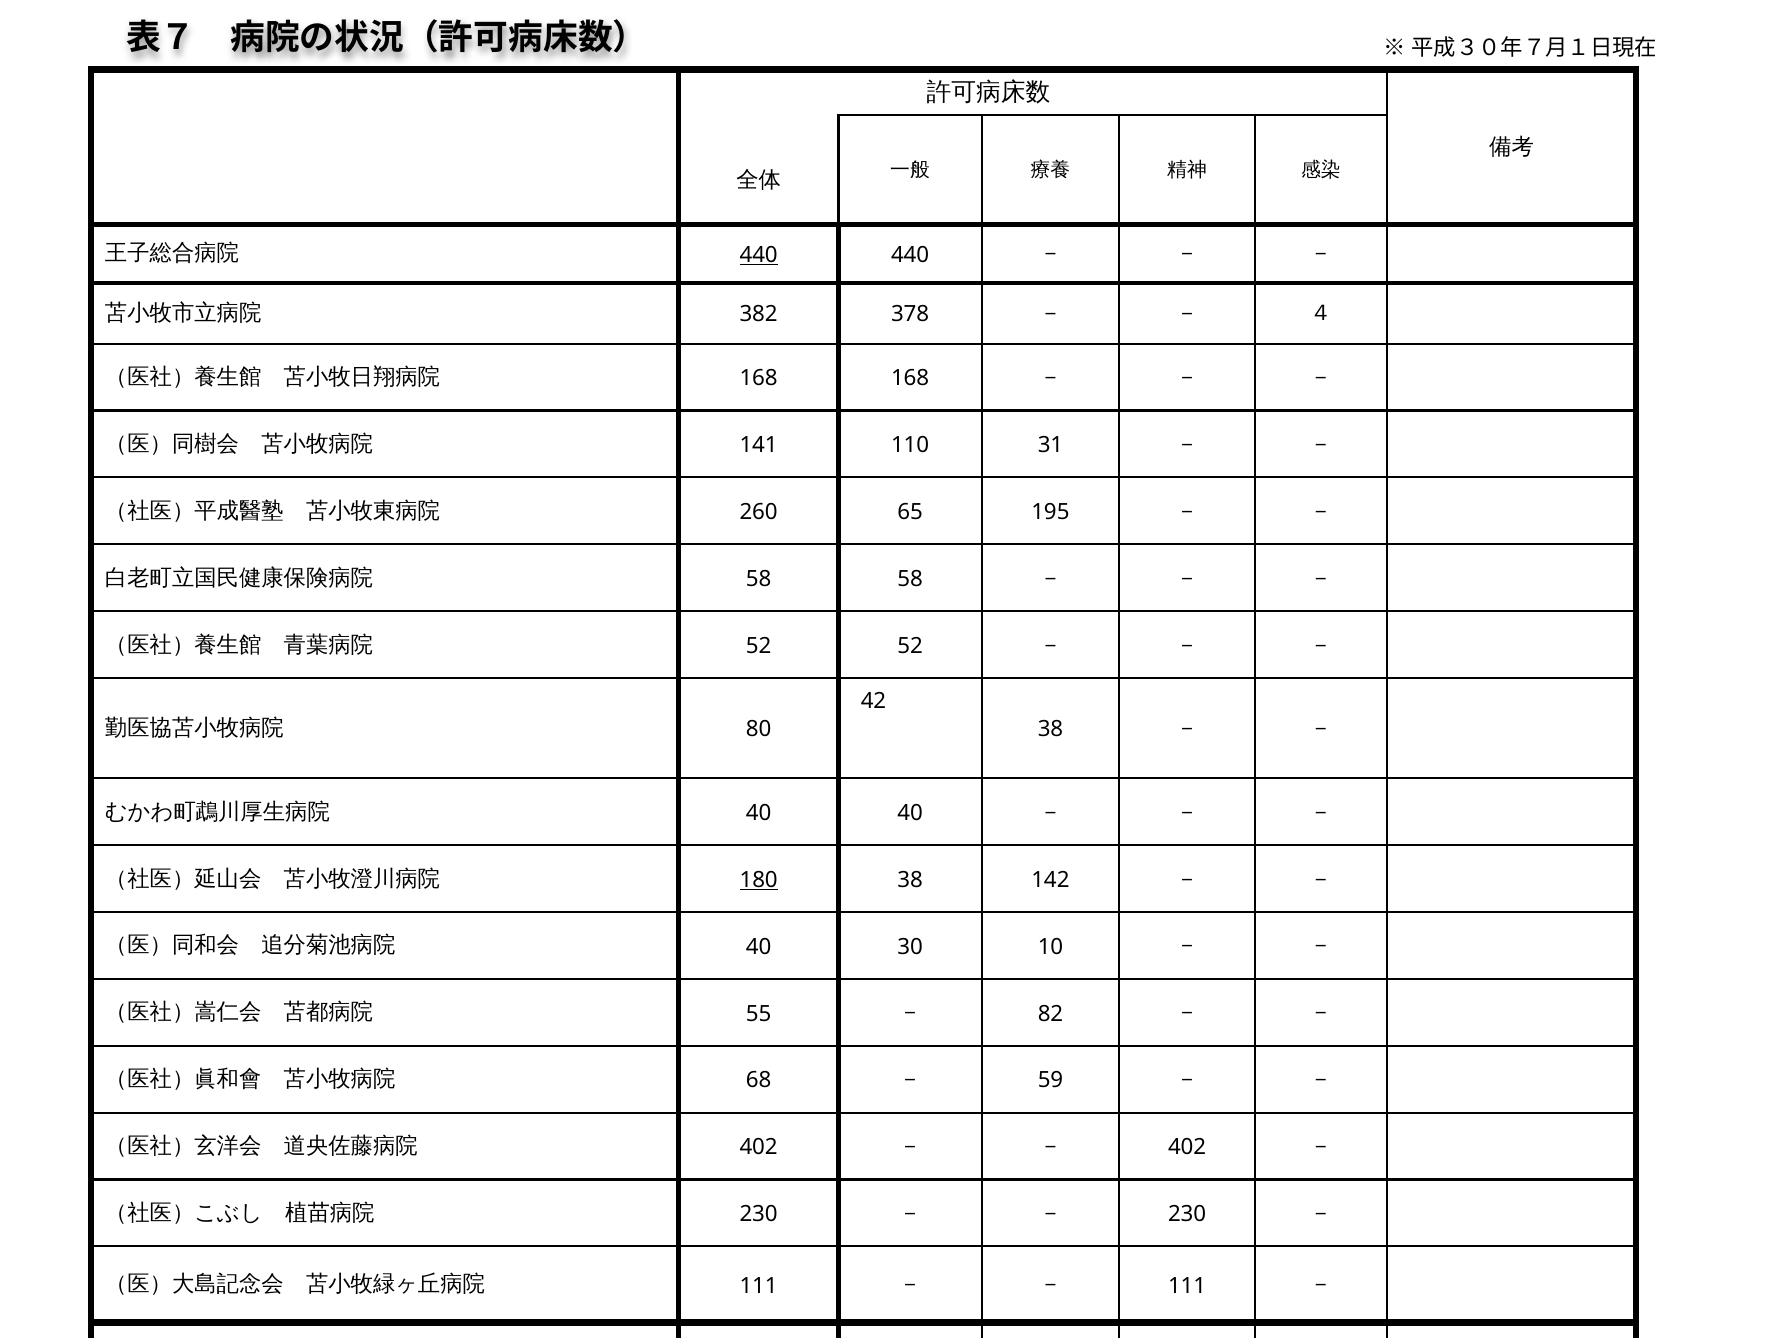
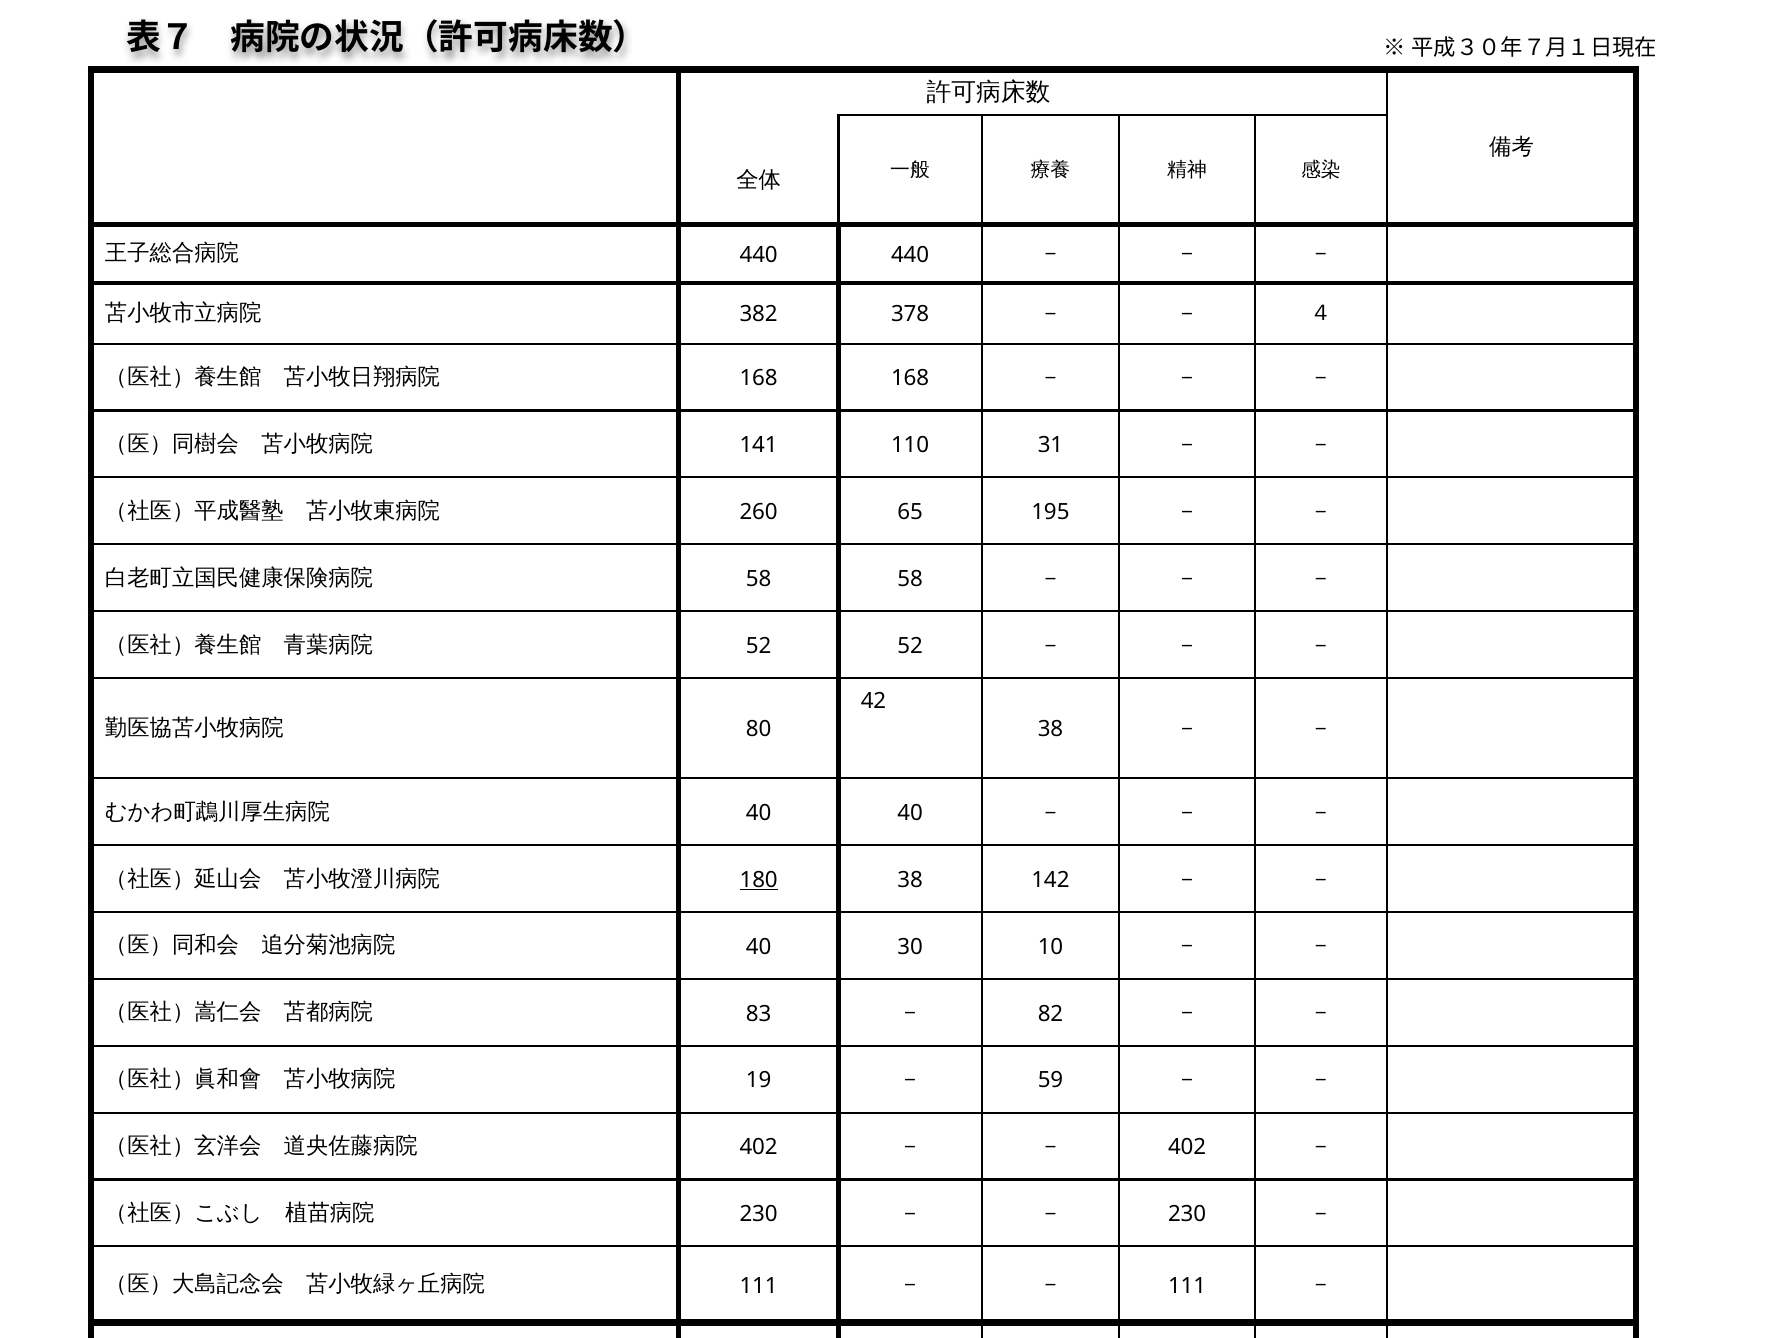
440 at (759, 255) underline: present -> none
55: 55 -> 83
68: 68 -> 19
